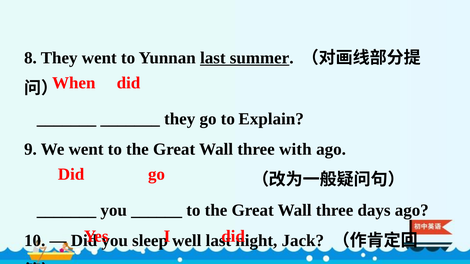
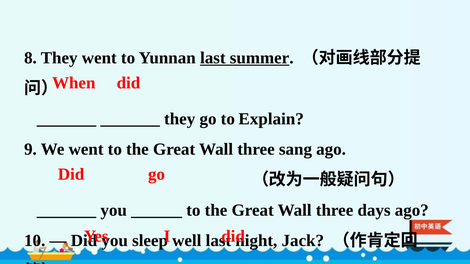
with: with -> sang
